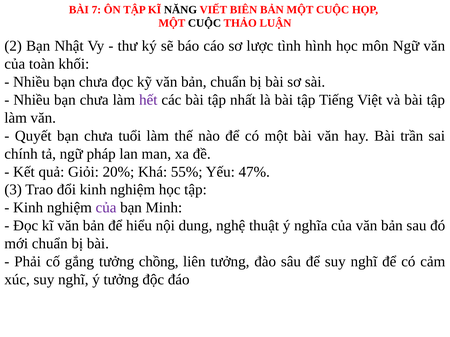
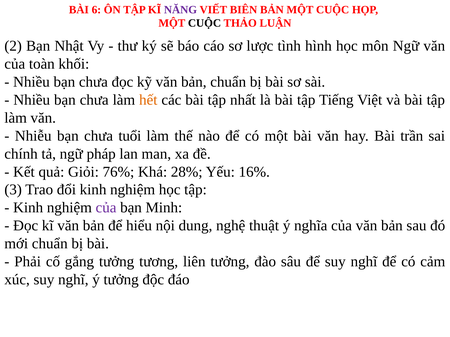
7: 7 -> 6
NĂNG colour: black -> purple
hết colour: purple -> orange
Quyết: Quyết -> Nhiễu
20%: 20% -> 76%
55%: 55% -> 28%
47%: 47% -> 16%
chồng: chồng -> tương
